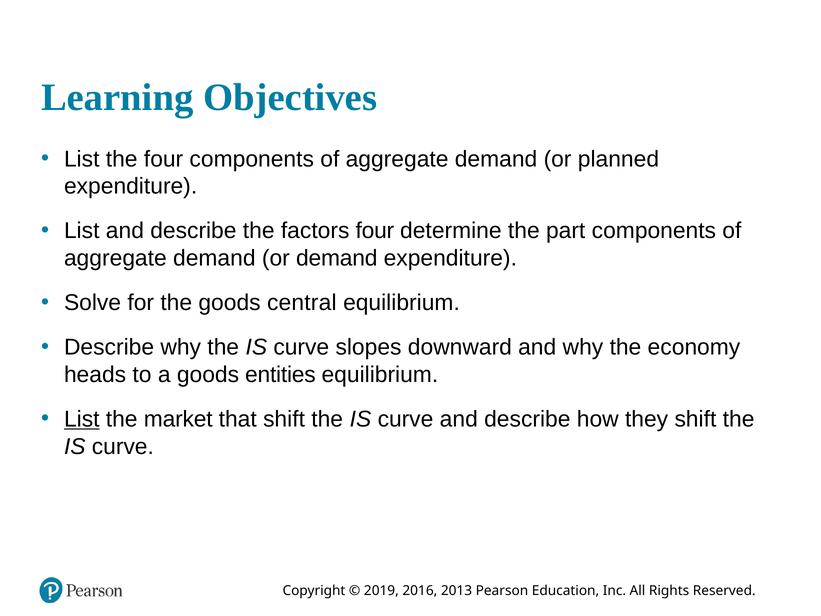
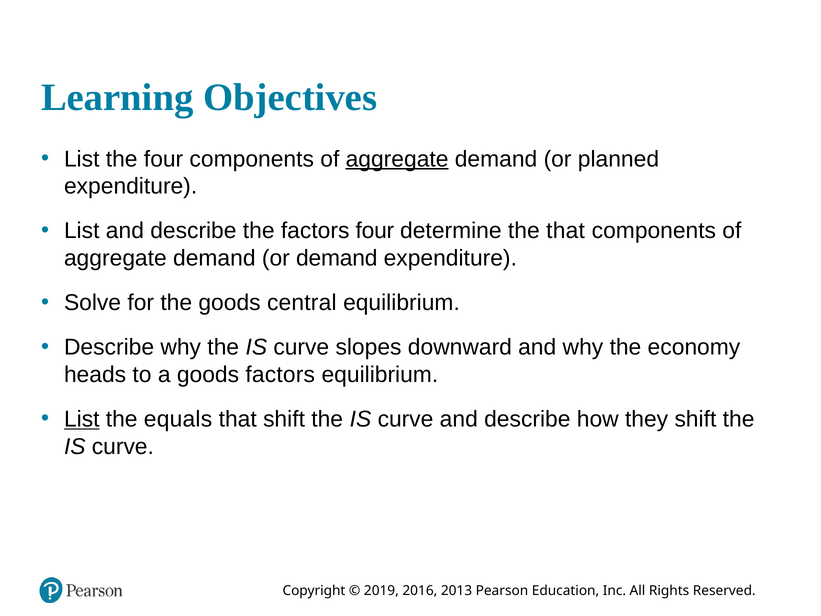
aggregate at (397, 159) underline: none -> present
the part: part -> that
goods entities: entities -> factors
market: market -> equals
